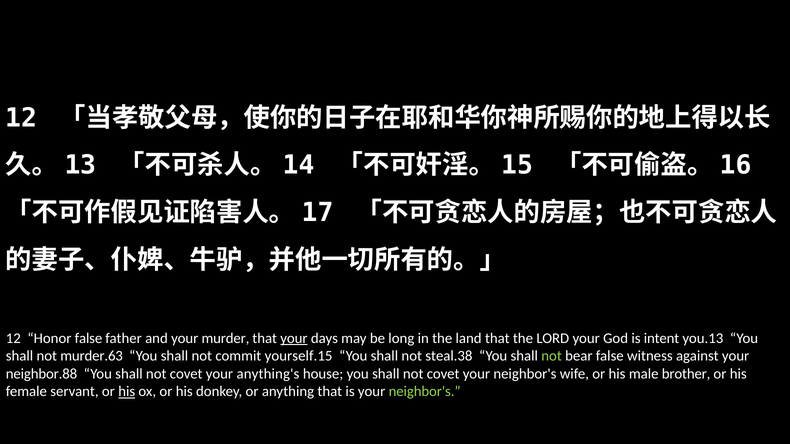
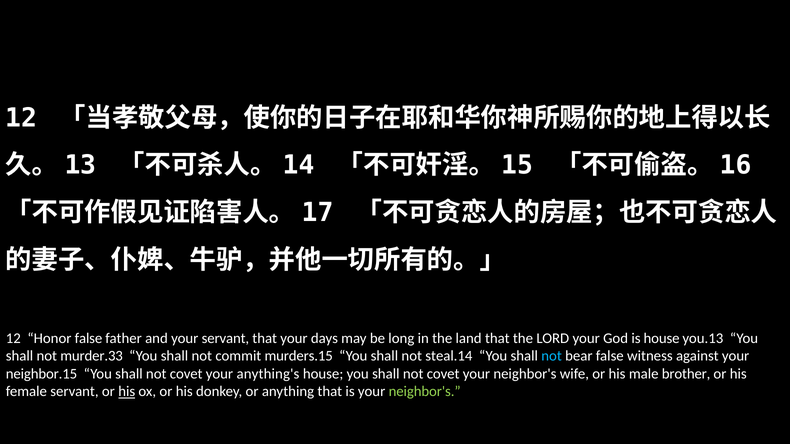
your murder: murder -> servant
your at (294, 339) underline: present -> none
is intent: intent -> house
murder.63: murder.63 -> murder.33
yourself.15: yourself.15 -> murders.15
steal.38: steal.38 -> steal.14
not at (552, 356) colour: light green -> light blue
neighbor.88: neighbor.88 -> neighbor.15
